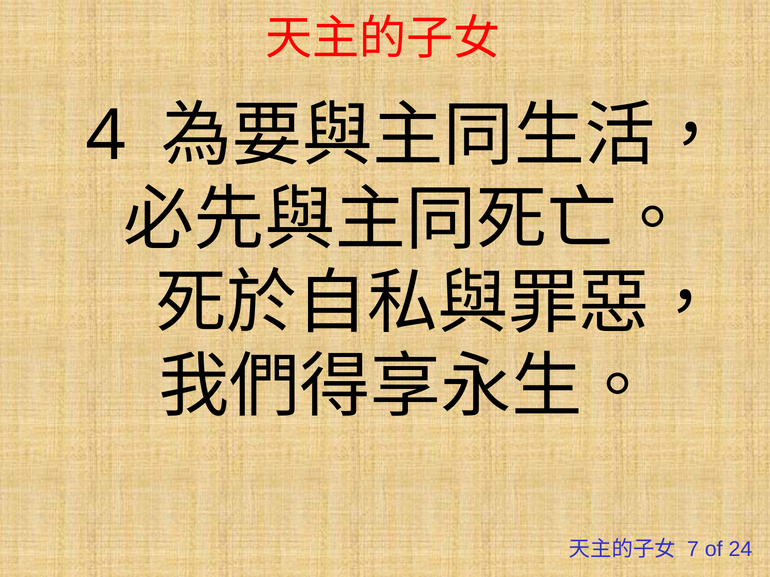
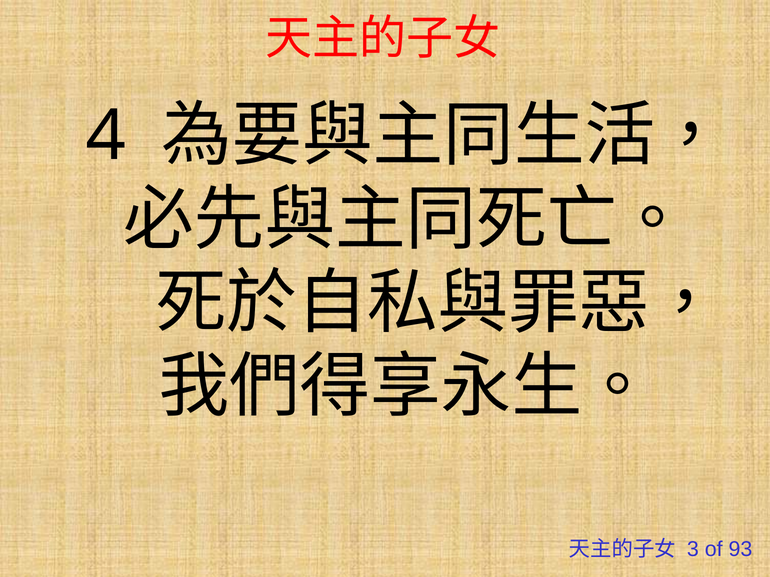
7: 7 -> 3
24: 24 -> 93
